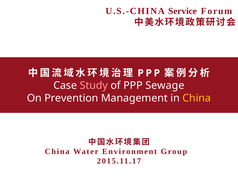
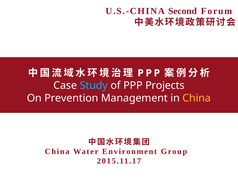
Service: Service -> Second
Study colour: pink -> light blue
Sewage: Sewage -> Projects
